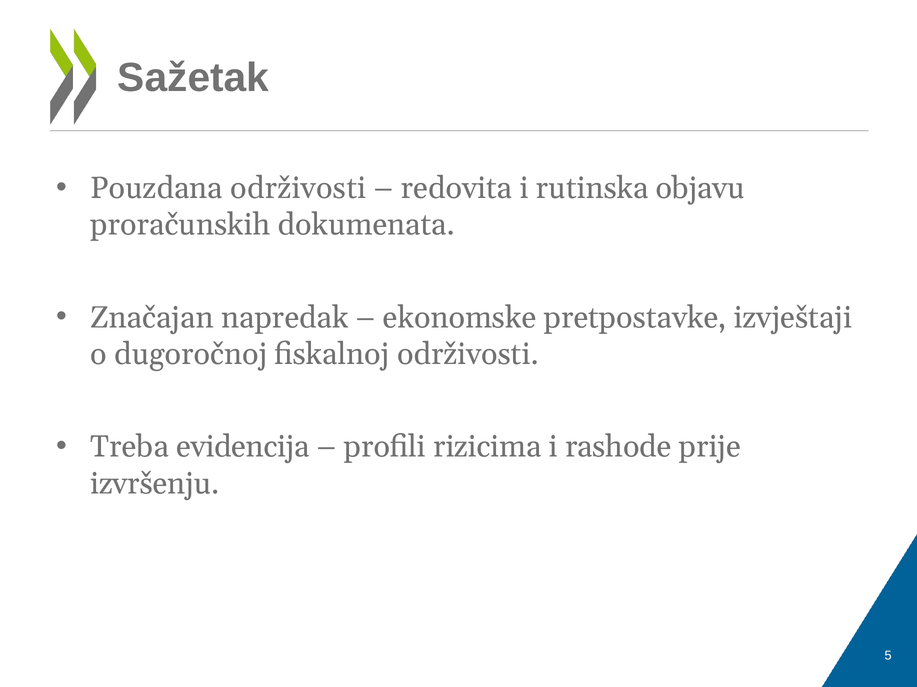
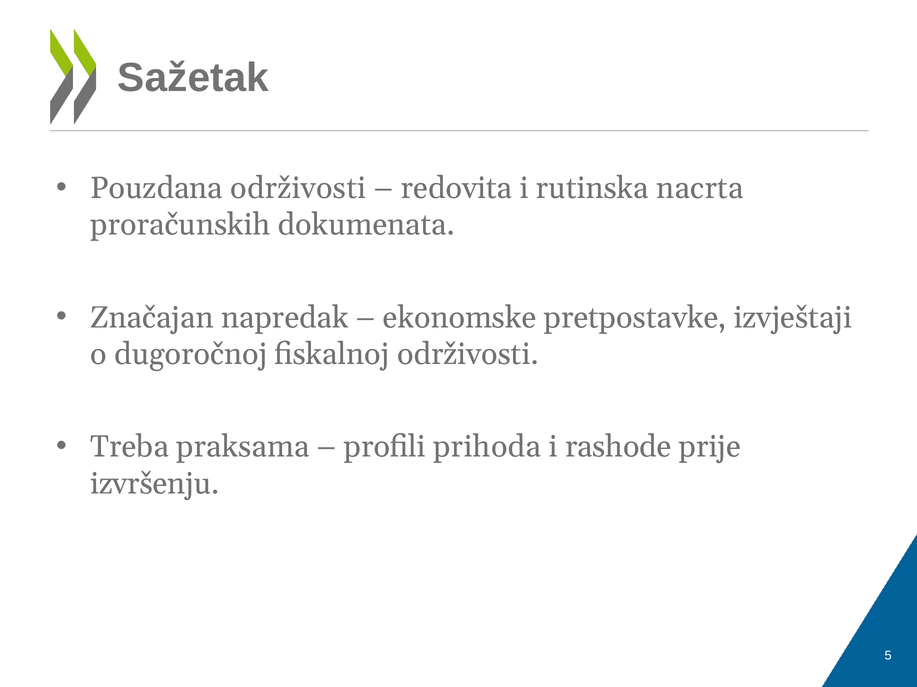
objavu: objavu -> nacrta
evidencija: evidencija -> praksama
rizicima: rizicima -> prihoda
